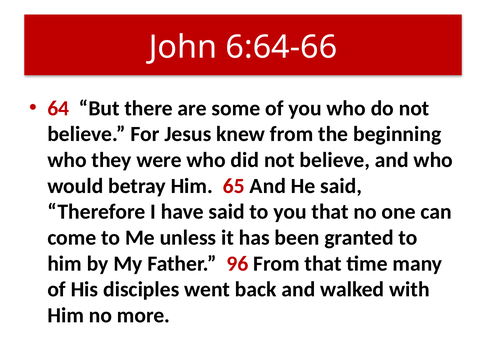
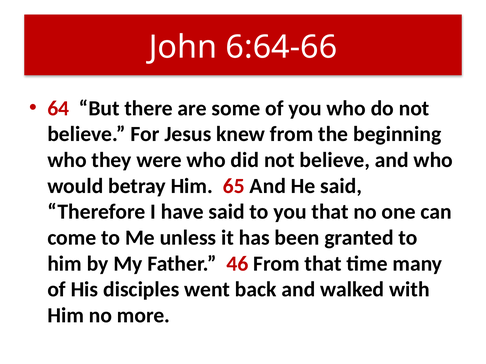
96: 96 -> 46
